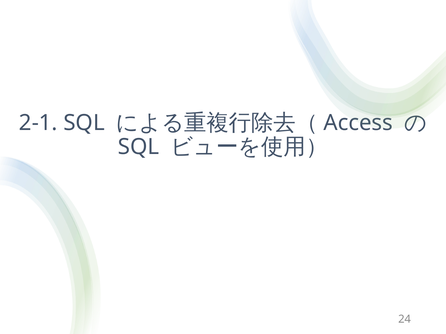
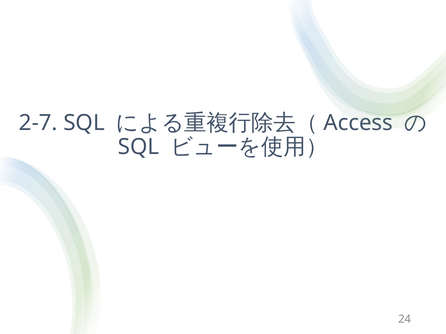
2-1: 2-1 -> 2-7
